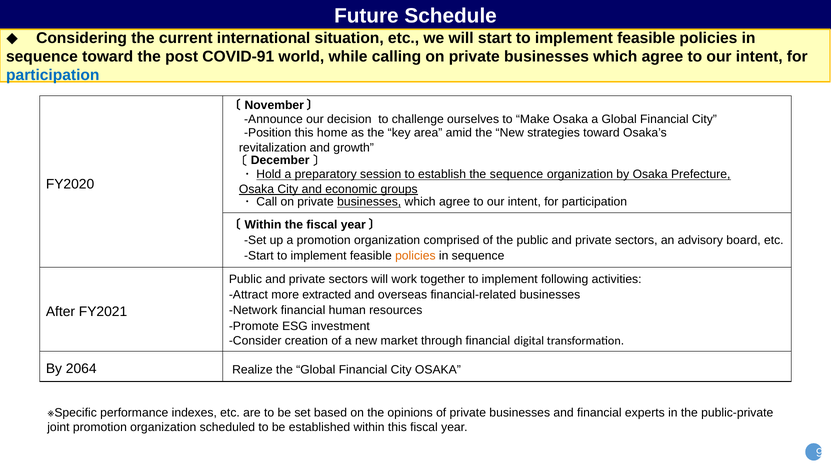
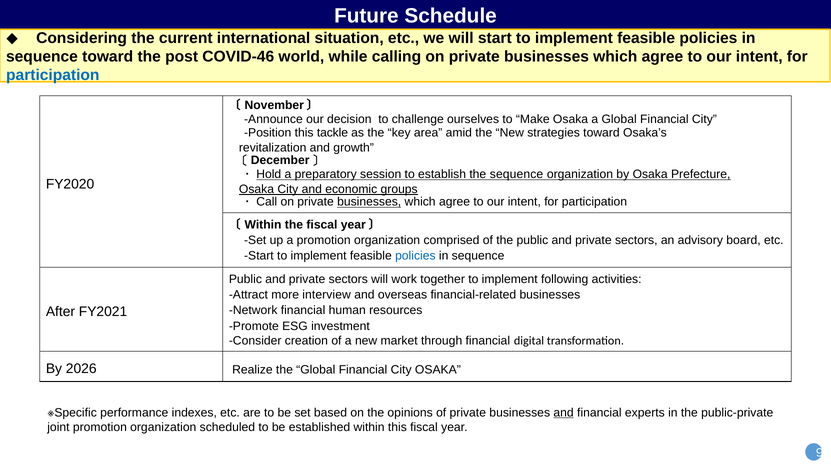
COVID-91: COVID-91 -> COVID-46
home: home -> tackle
policies at (415, 256) colour: orange -> blue
extracted: extracted -> interview
2064: 2064 -> 2026
and at (564, 413) underline: none -> present
